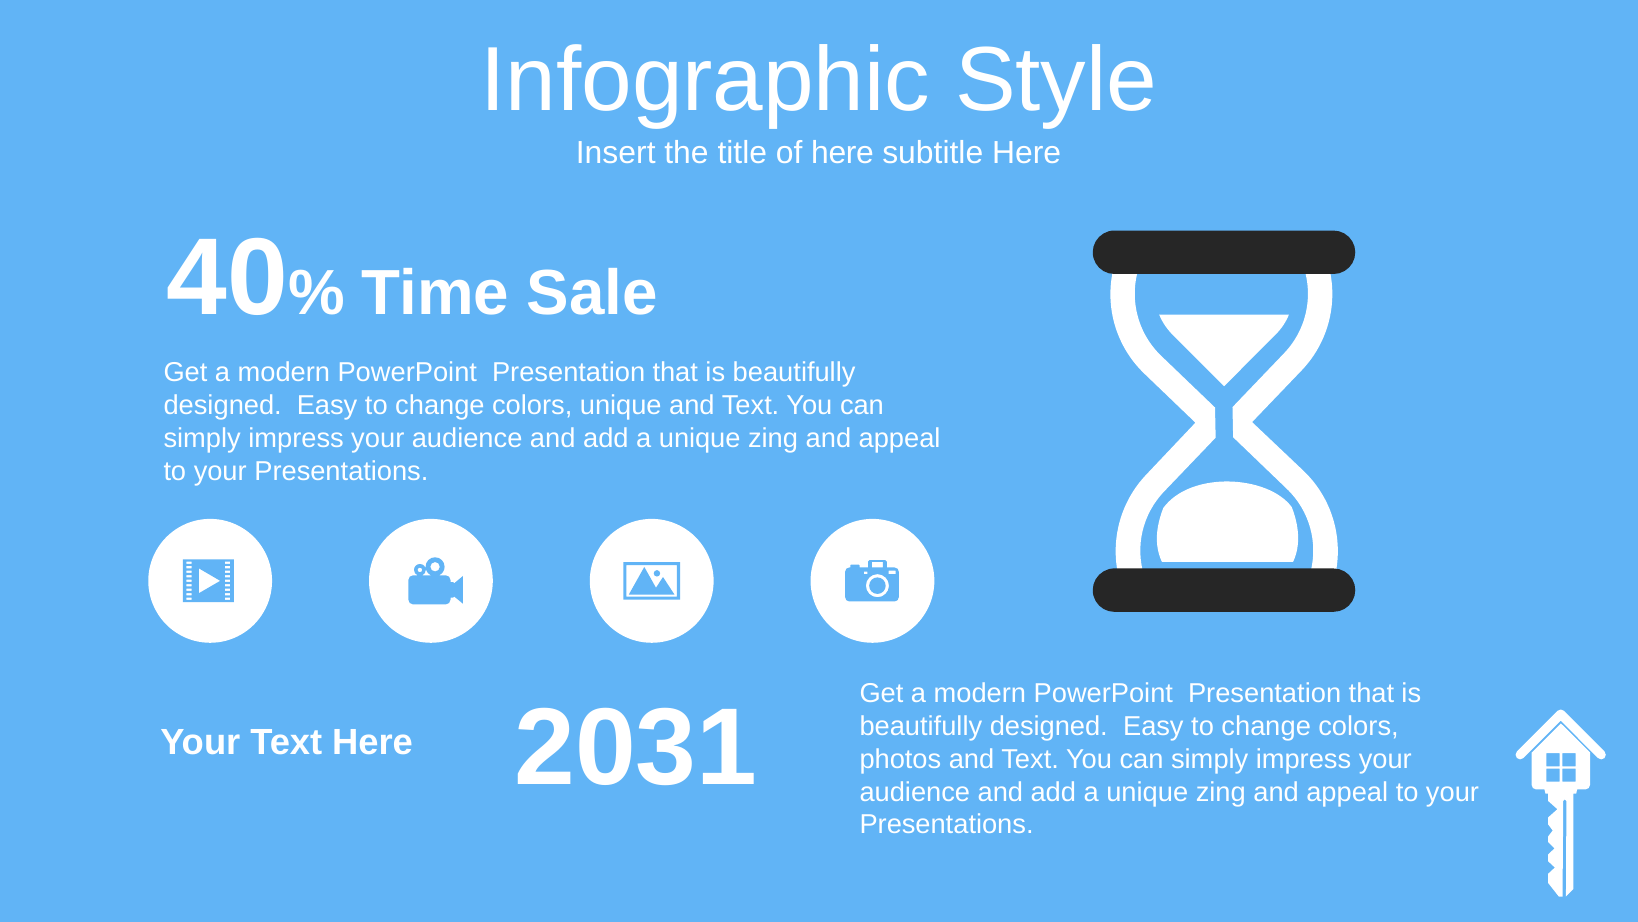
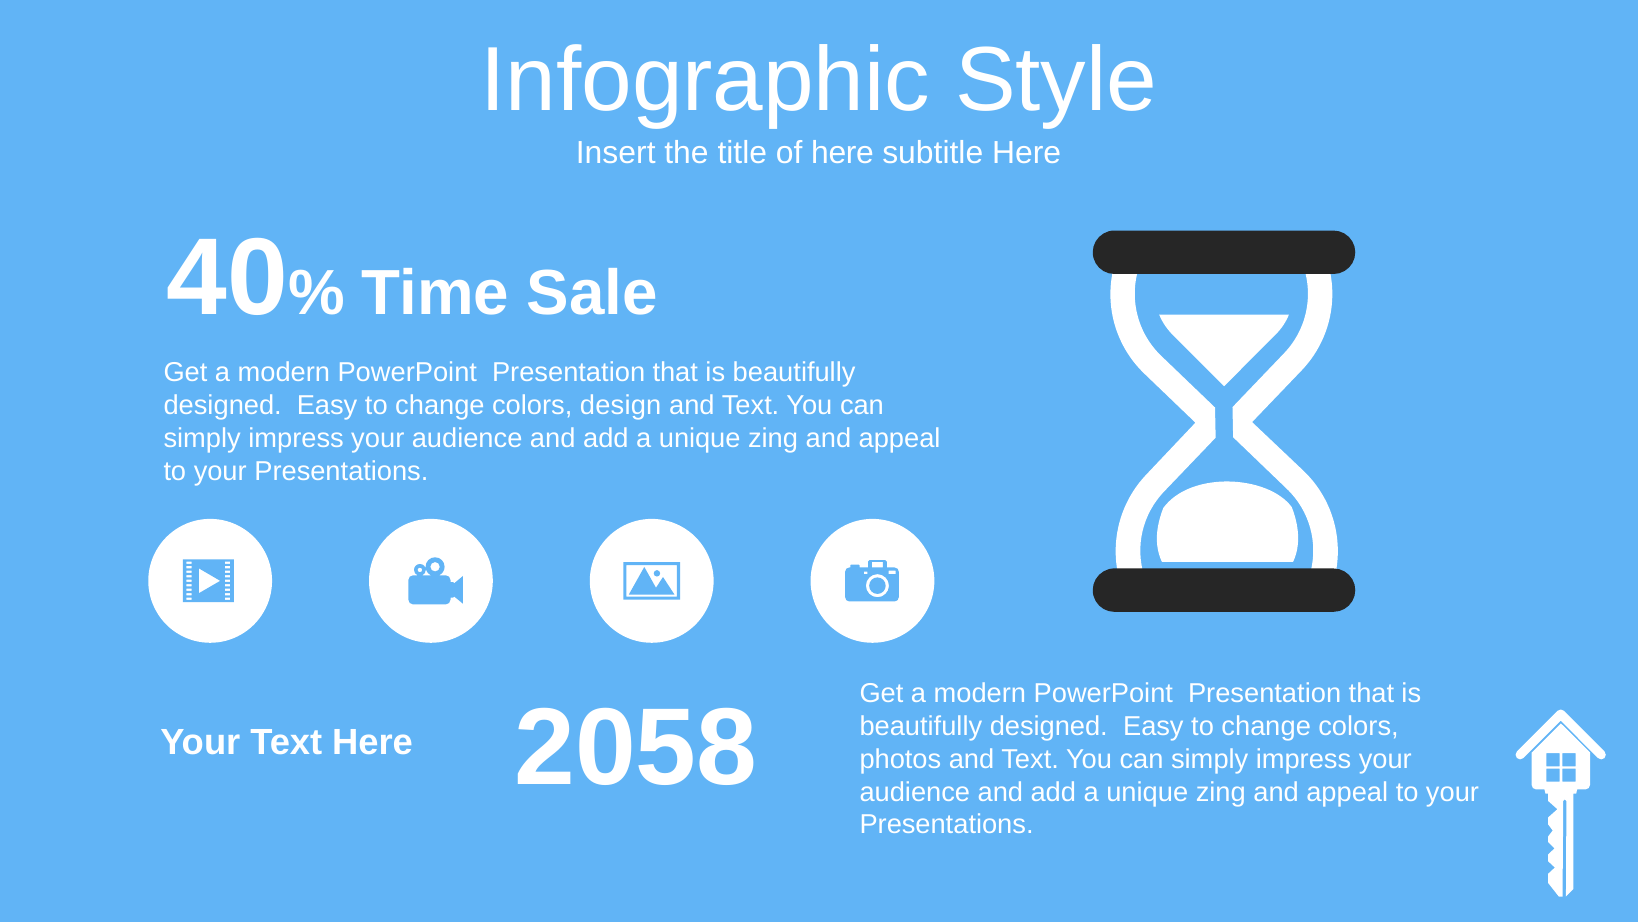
colors unique: unique -> design
2031: 2031 -> 2058
